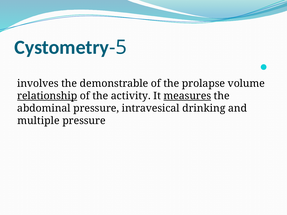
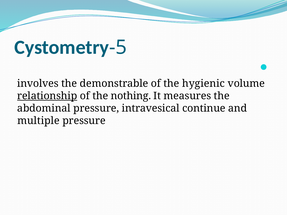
prolapse: prolapse -> hygienic
activity: activity -> nothing
measures underline: present -> none
drinking: drinking -> continue
